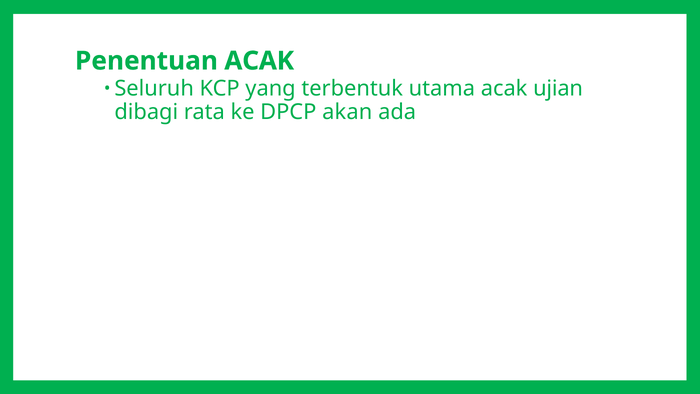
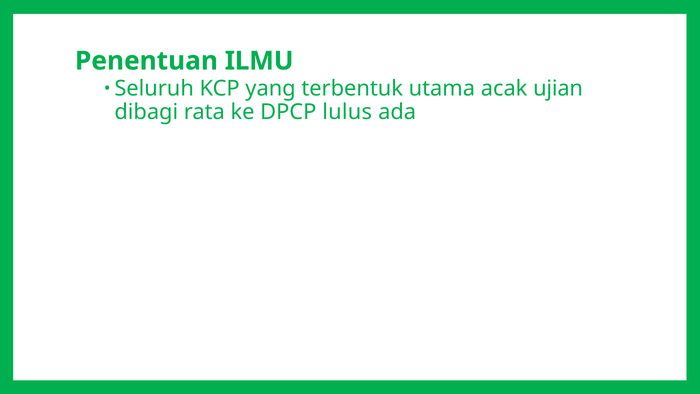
Penentuan ACAK: ACAK -> ILMU
akan: akan -> lulus
